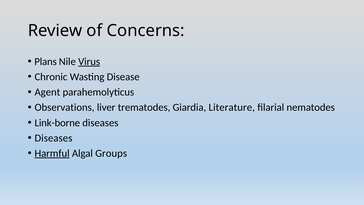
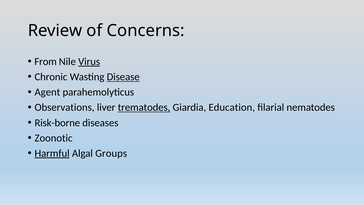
Plans: Plans -> From
Disease underline: none -> present
trematodes underline: none -> present
Literature: Literature -> Education
Link-borne: Link-borne -> Risk-borne
Diseases at (53, 138): Diseases -> Zoonotic
